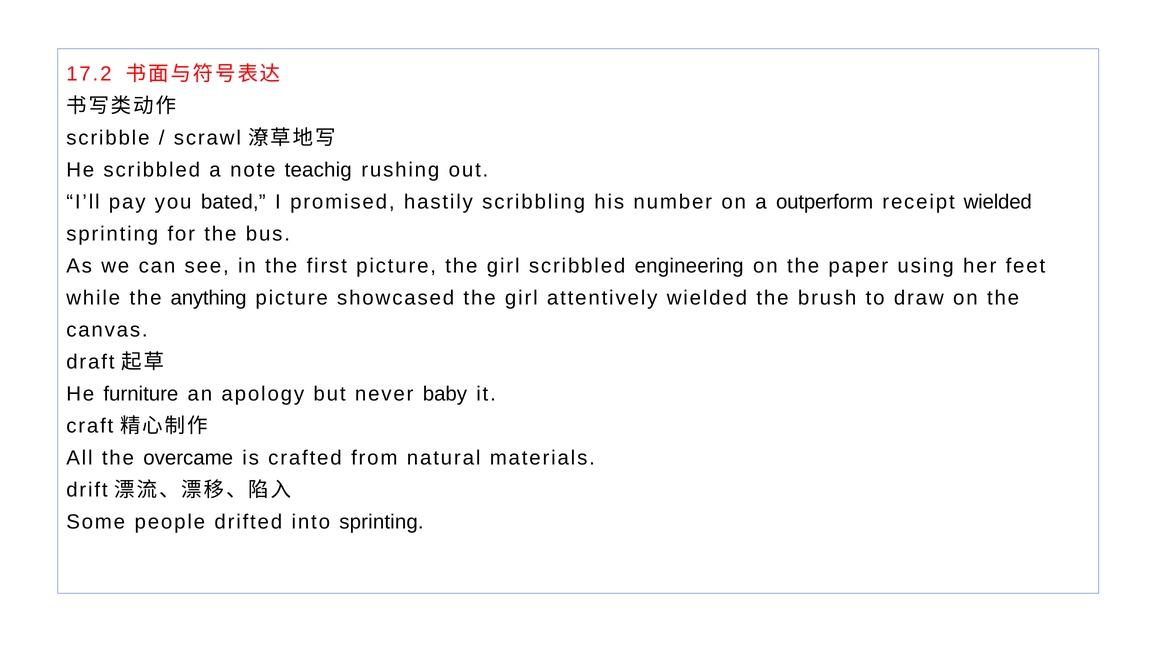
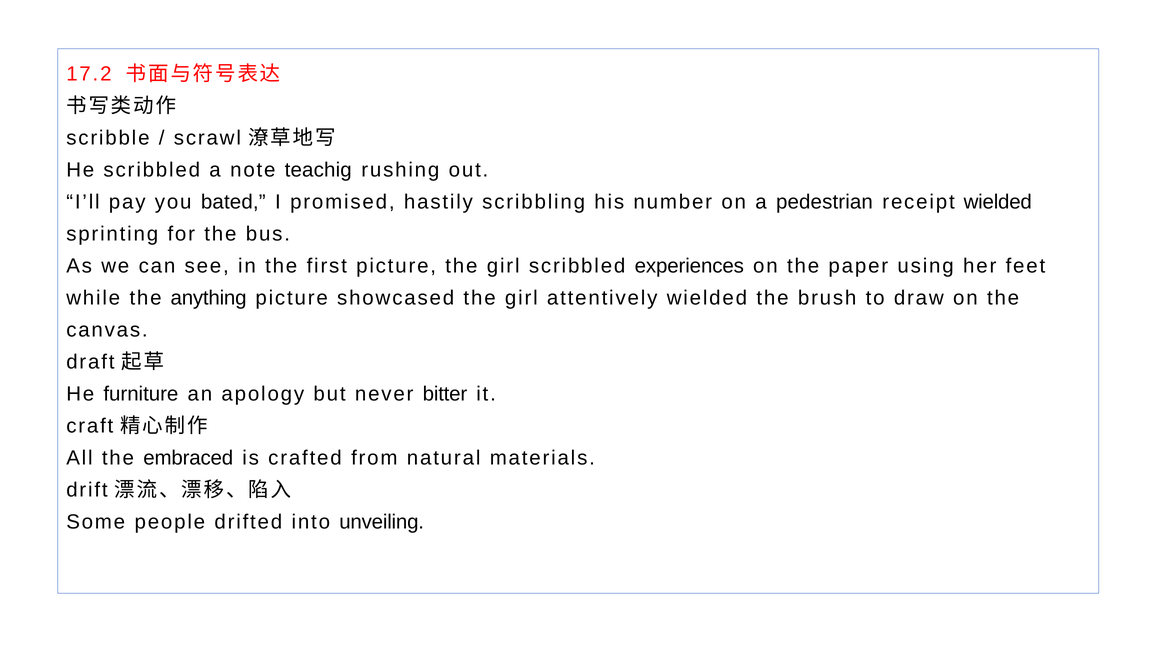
outperform: outperform -> pedestrian
engineering: engineering -> experiences
baby: baby -> bitter
overcame: overcame -> embraced
into sprinting: sprinting -> unveiling
